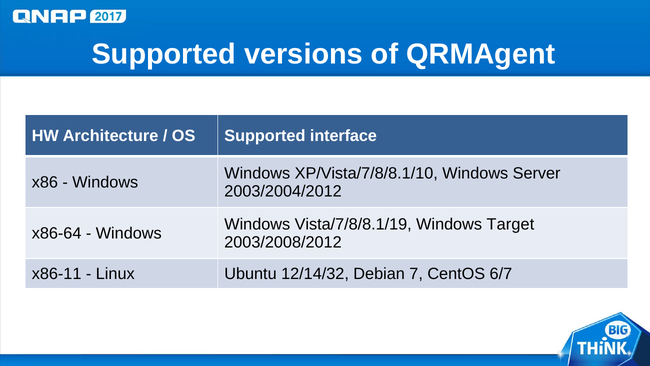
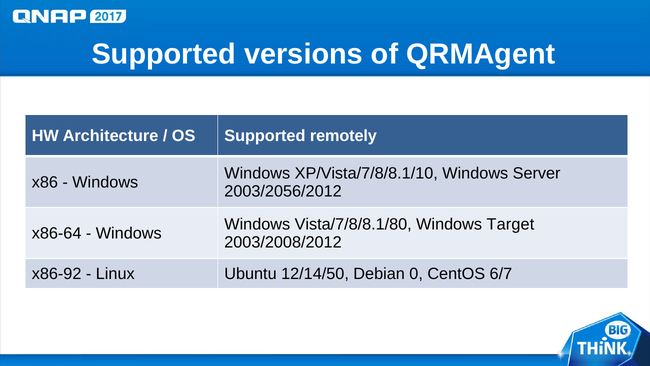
interface: interface -> remotely
2003/2004/2012: 2003/2004/2012 -> 2003/2056/2012
Vista/7/8/8.1/19: Vista/7/8/8.1/19 -> Vista/7/8/8.1/80
x86-11: x86-11 -> x86-92
12/14/32: 12/14/32 -> 12/14/50
7: 7 -> 0
